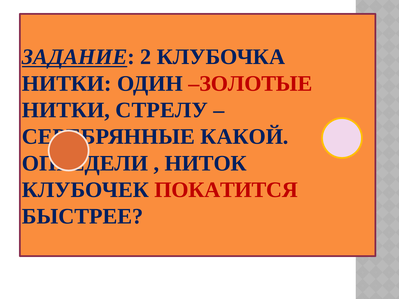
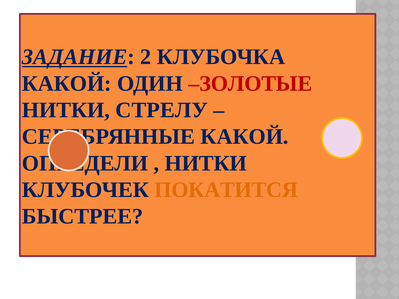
НИТКИ at (67, 84): НИТКИ -> КАКОЙ
НИТОК at (206, 163): НИТОК -> НИТКИ
ПОКАТИТСЯ colour: red -> orange
